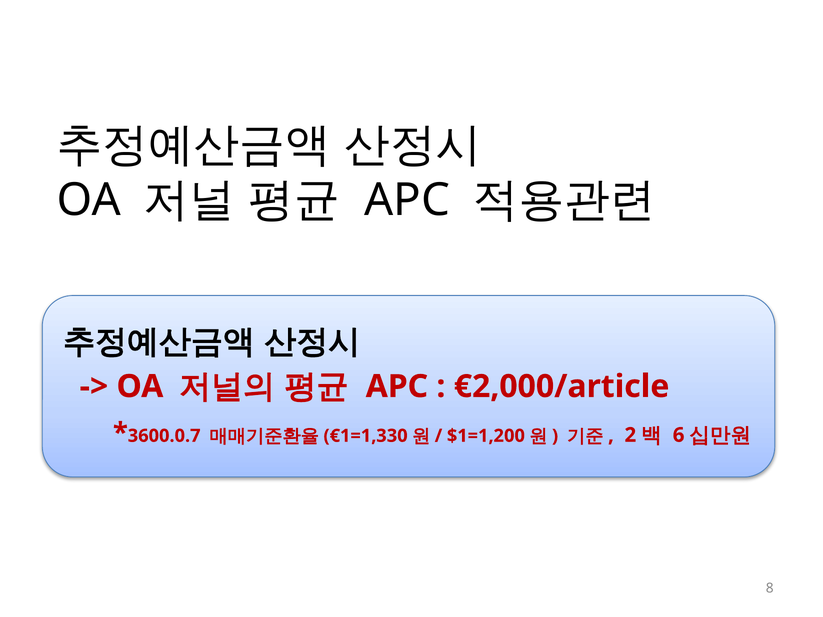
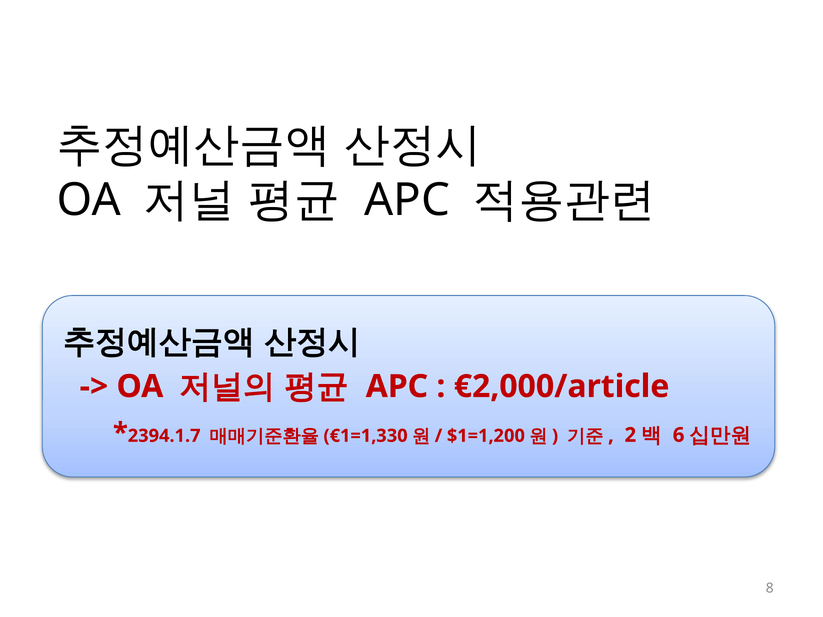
3600.0.7: 3600.0.7 -> 2394.1.7
